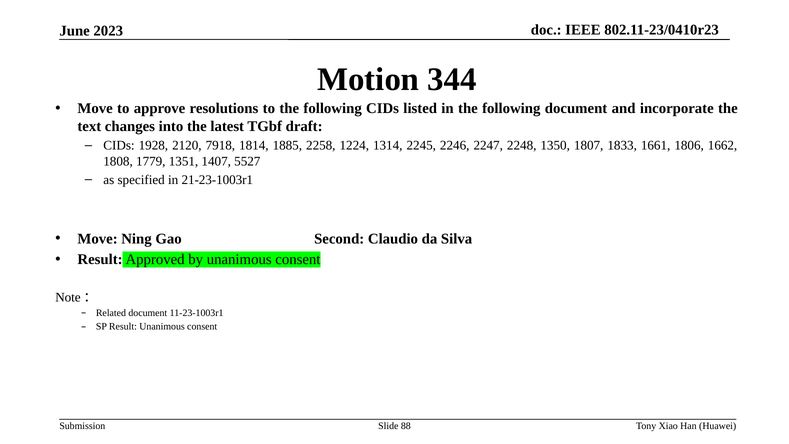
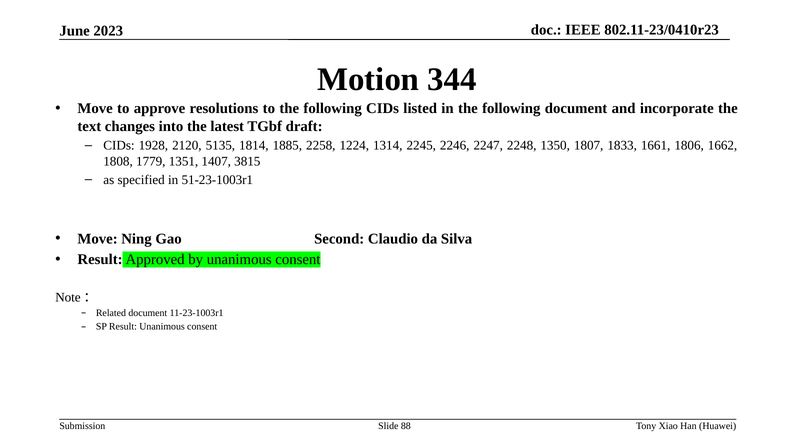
7918: 7918 -> 5135
5527: 5527 -> 3815
21-23-1003r1: 21-23-1003r1 -> 51-23-1003r1
